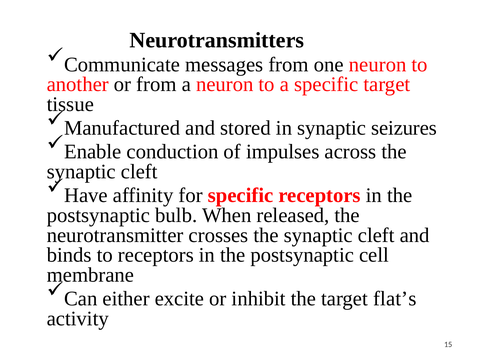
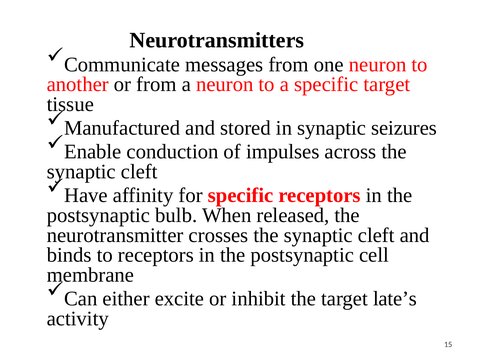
flat’s: flat’s -> late’s
